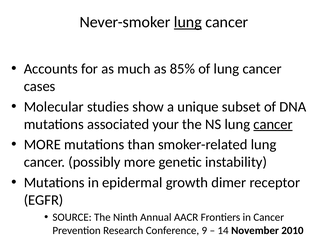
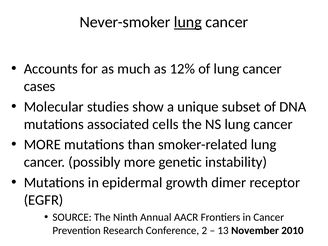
85%: 85% -> 12%
your: your -> cells
cancer at (273, 124) underline: present -> none
9: 9 -> 2
14: 14 -> 13
